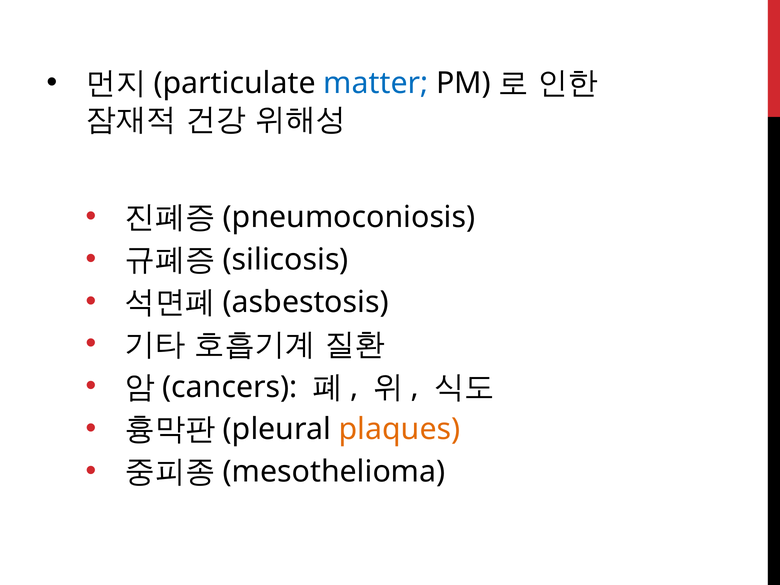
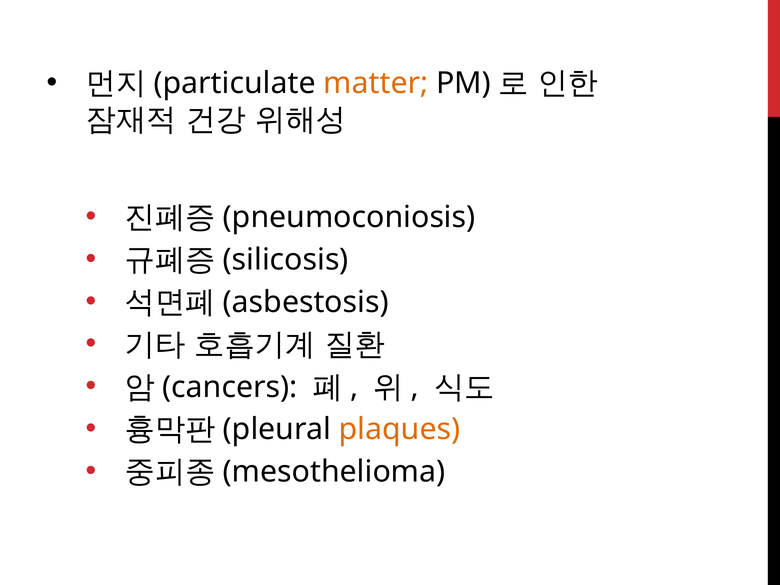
matter colour: blue -> orange
